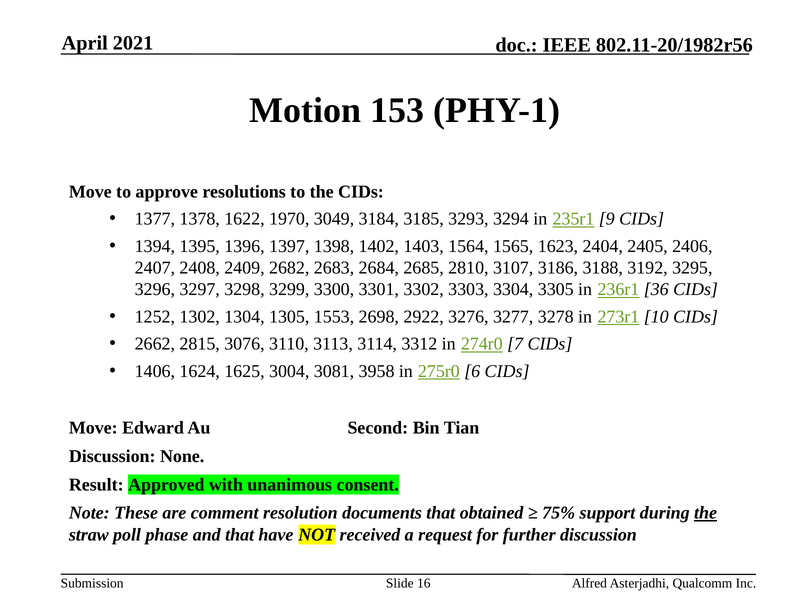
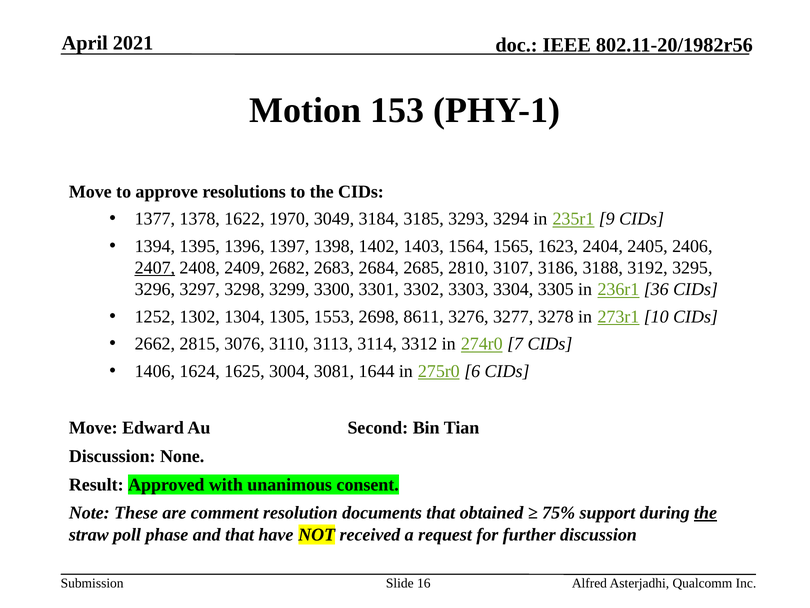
2407 underline: none -> present
2922: 2922 -> 8611
3958: 3958 -> 1644
